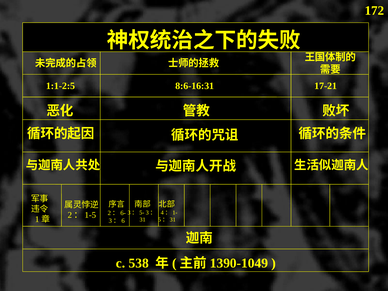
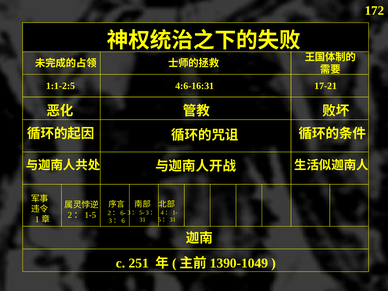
8:6-16:31: 8:6-16:31 -> 4:6-16:31
538: 538 -> 251
